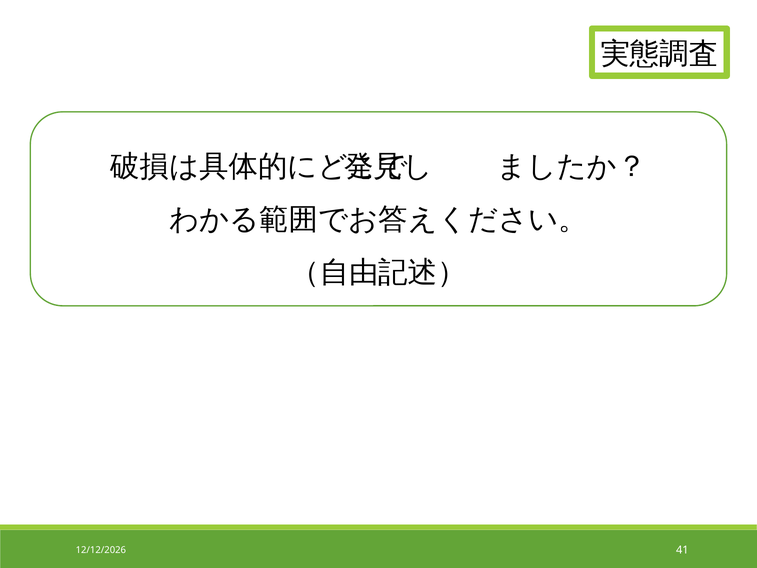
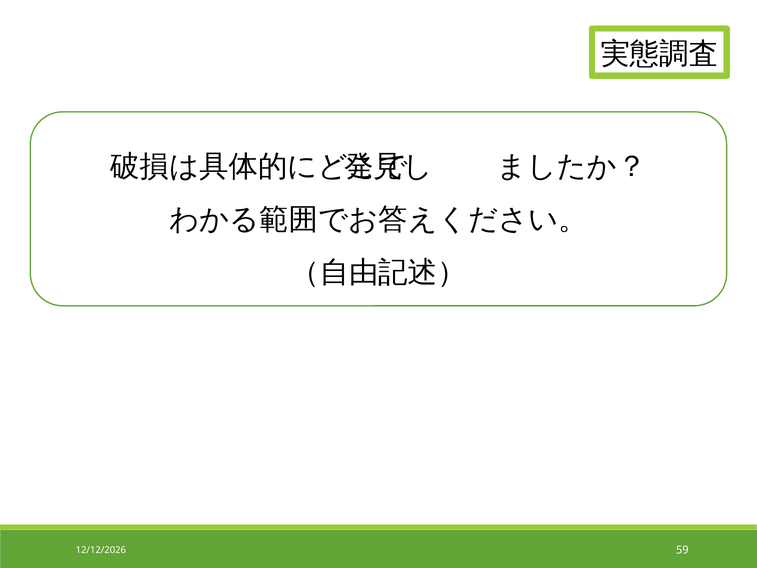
41: 41 -> 59
